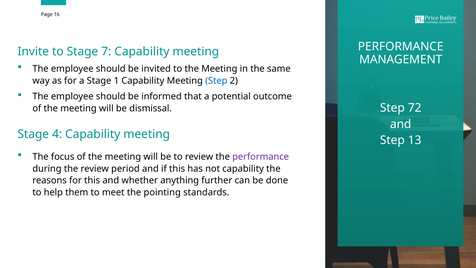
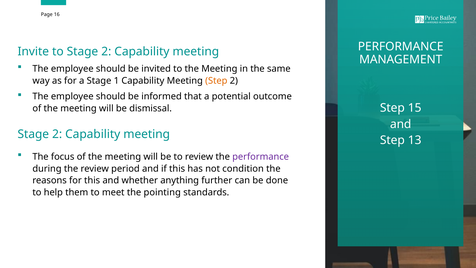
to Stage 7: 7 -> 2
Step at (216, 81) colour: blue -> orange
72: 72 -> 15
4 at (57, 134): 4 -> 2
not capability: capability -> condition
